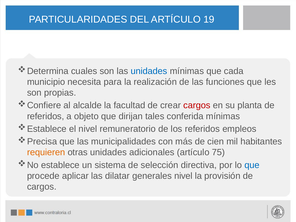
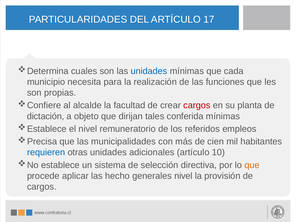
19: 19 -> 17
referidos at (46, 116): referidos -> dictación
requieren colour: orange -> blue
75: 75 -> 10
que at (252, 165) colour: blue -> orange
dilatar: dilatar -> hecho
